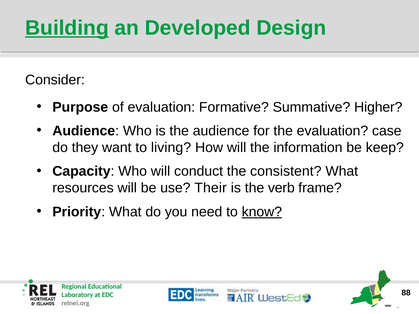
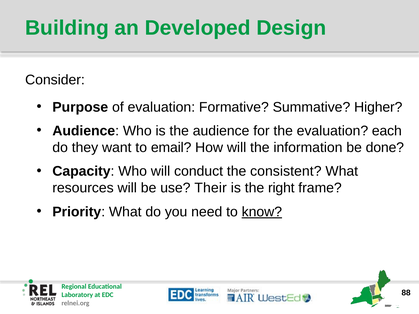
Building underline: present -> none
case: case -> each
living: living -> email
keep: keep -> done
verb: verb -> right
